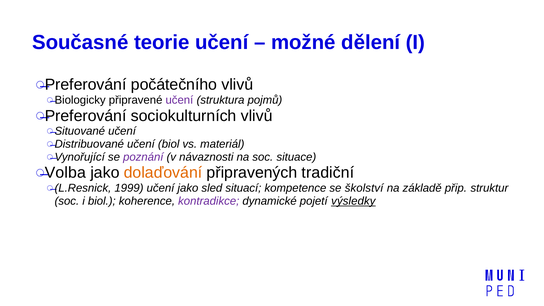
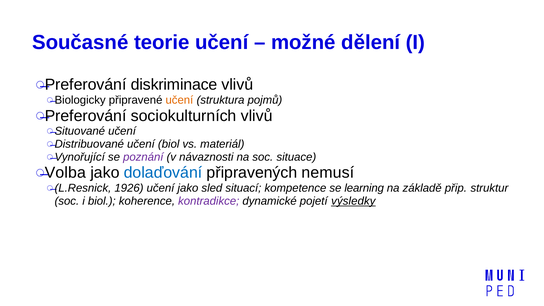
počátečního: počátečního -> diskriminace
učení at (179, 100) colour: purple -> orange
dolaďování colour: orange -> blue
tradiční: tradiční -> nemusí
1999: 1999 -> 1926
školství: školství -> learning
